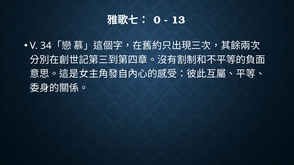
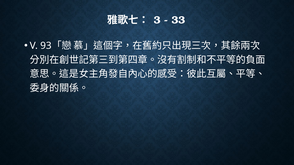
0: 0 -> 3
13: 13 -> 33
34: 34 -> 93
